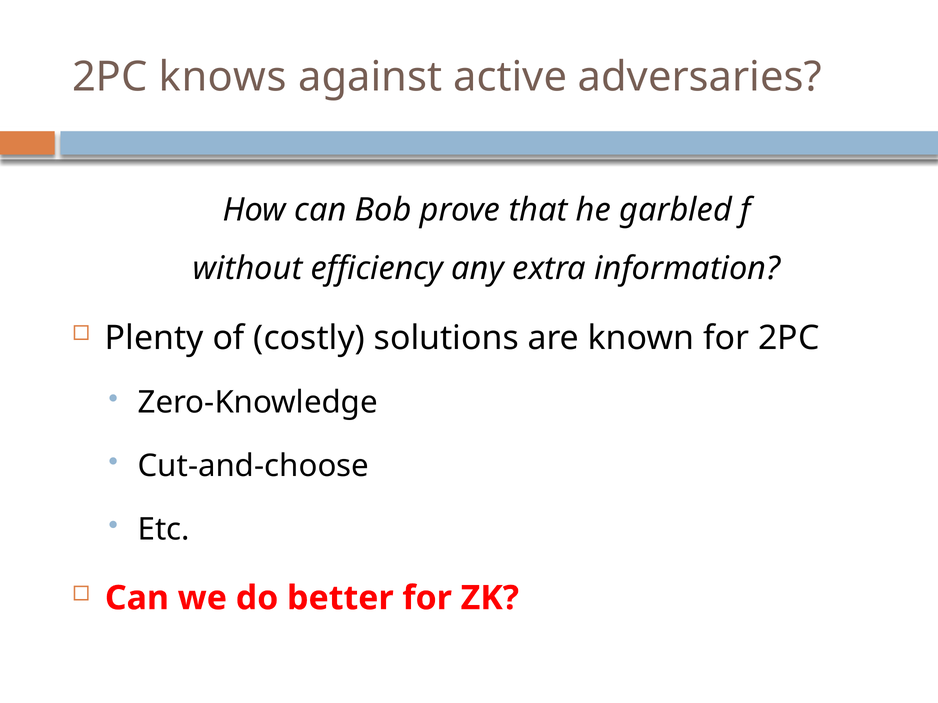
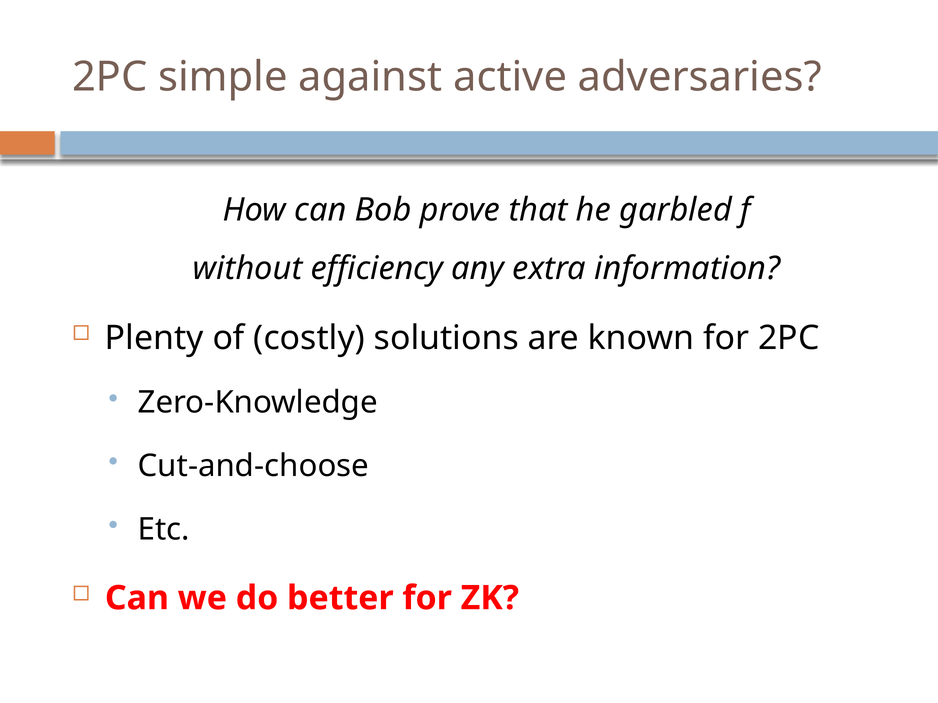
knows: knows -> simple
